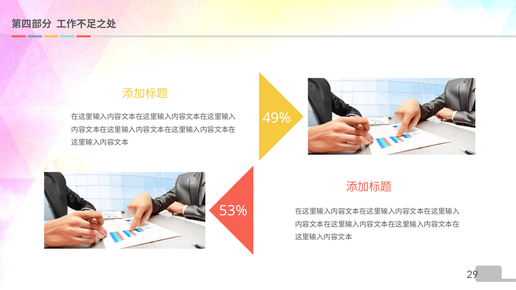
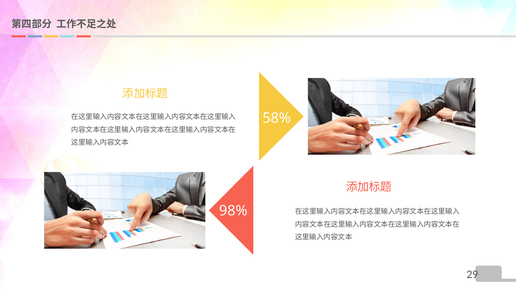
49%: 49% -> 58%
53%: 53% -> 98%
